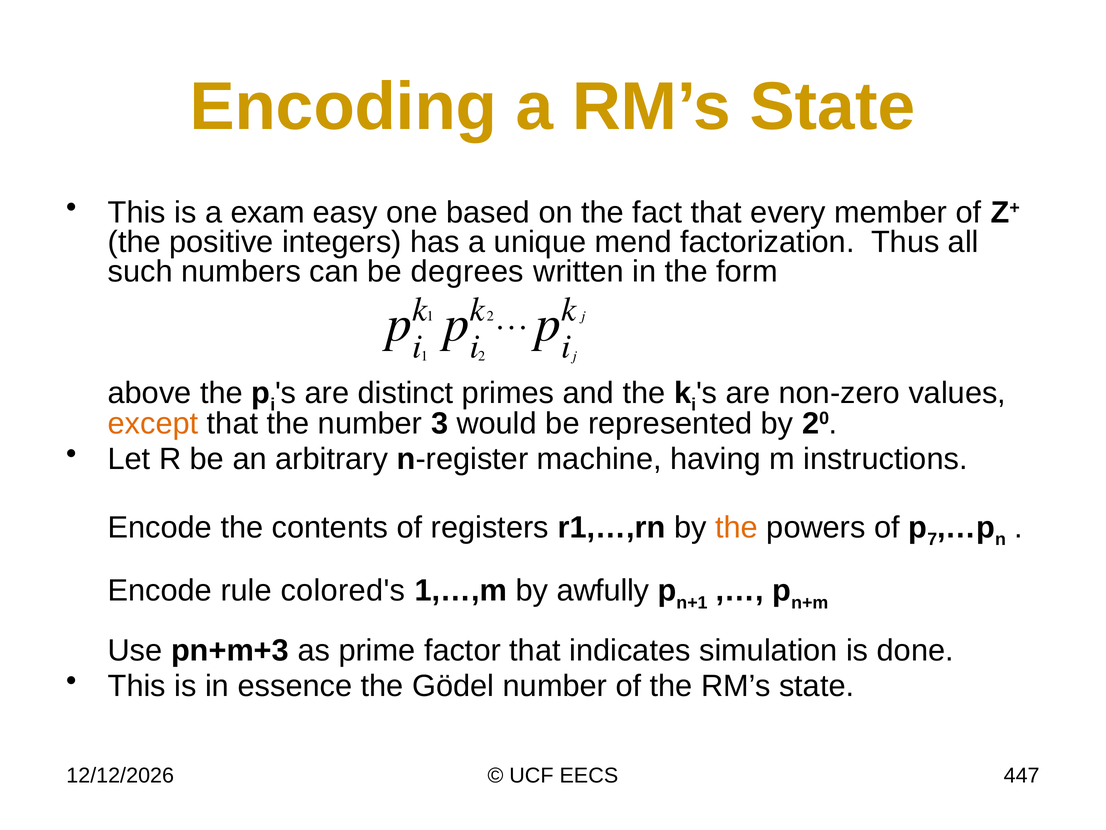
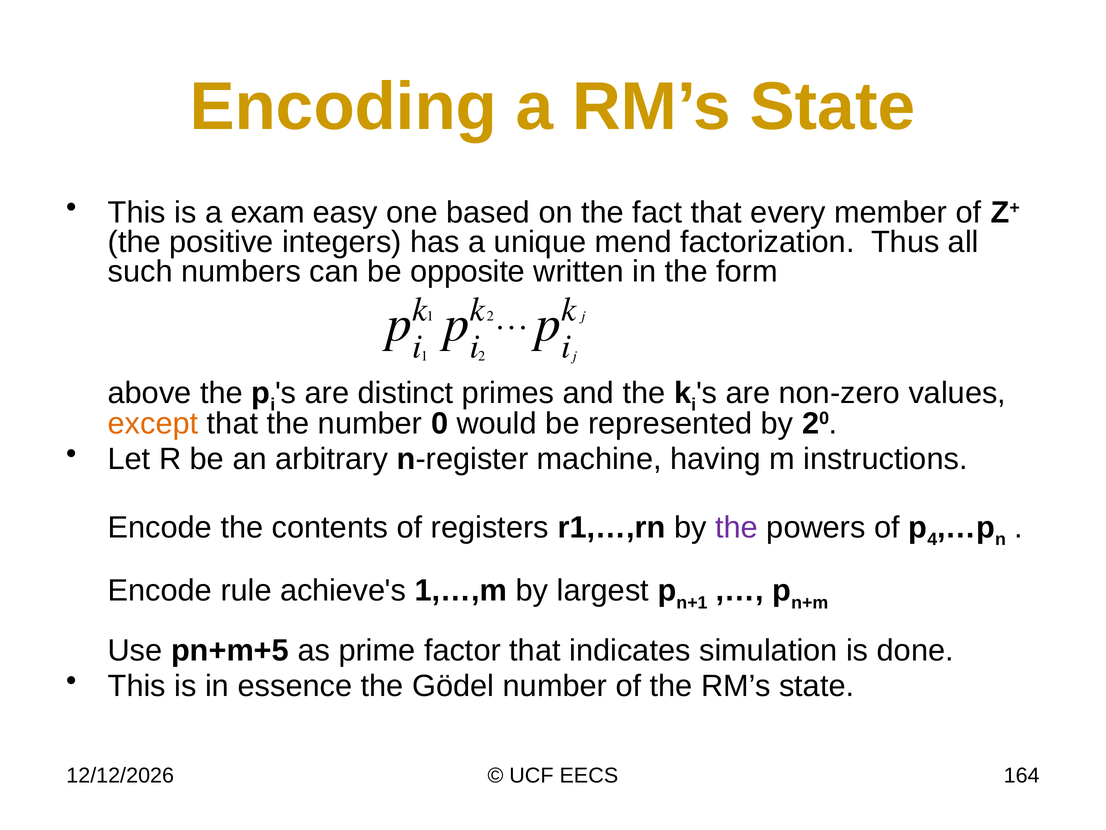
degrees: degrees -> opposite
3: 3 -> 0
the at (736, 527) colour: orange -> purple
7: 7 -> 4
colored's: colored's -> achieve's
awfully: awfully -> largest
pn+m+3: pn+m+3 -> pn+m+5
447: 447 -> 164
